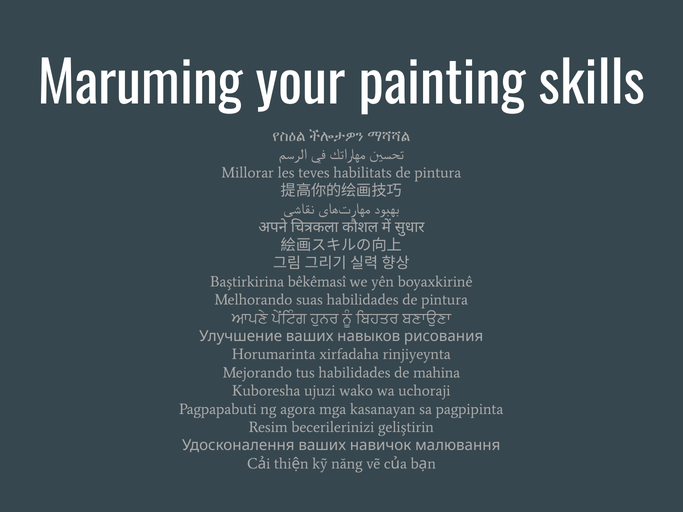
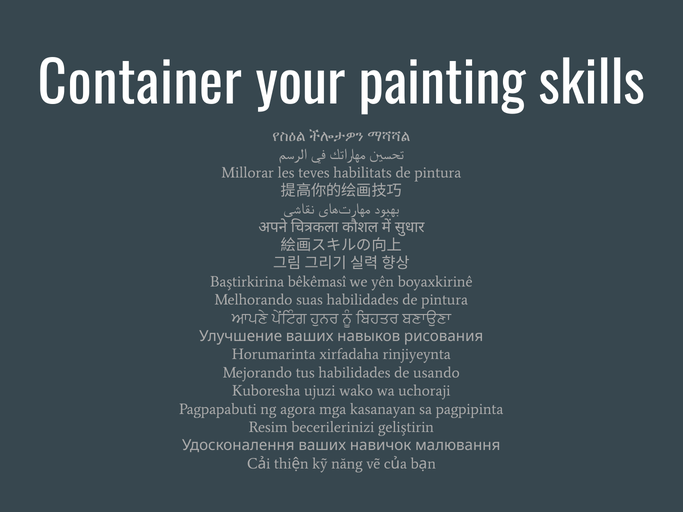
Maruming: Maruming -> Container
mahina: mahina -> usando
